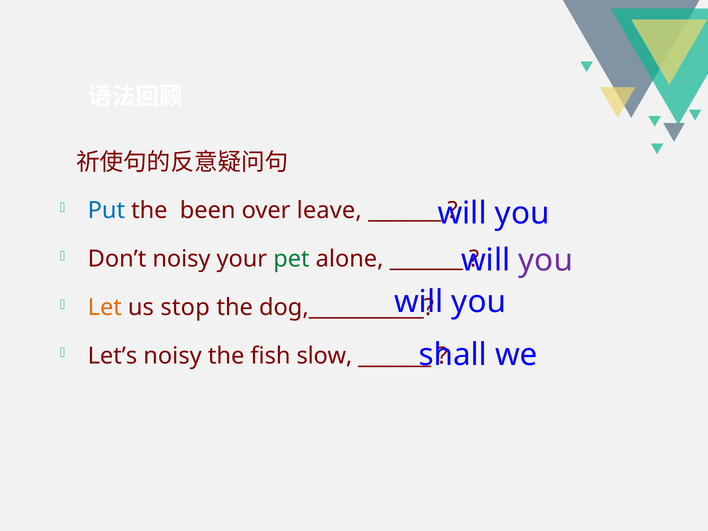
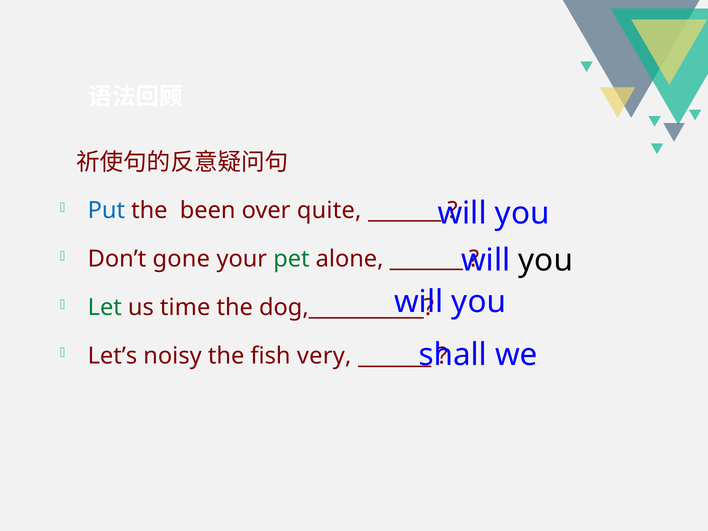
leave: leave -> quite
Don’t noisy: noisy -> gone
you at (546, 261) colour: purple -> black
Let colour: orange -> green
stop: stop -> time
slow: slow -> very
